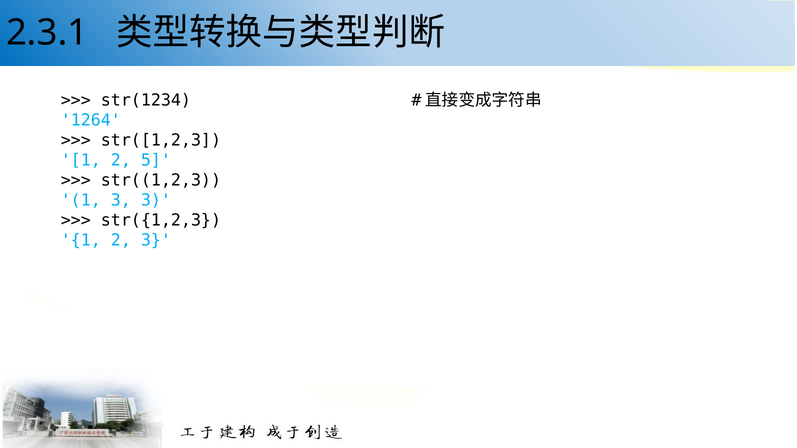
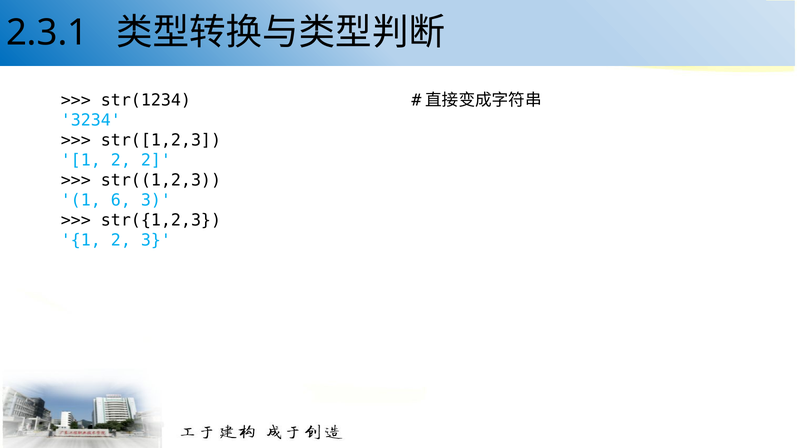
1264: 1264 -> 3234
2 5: 5 -> 2
1 3: 3 -> 6
